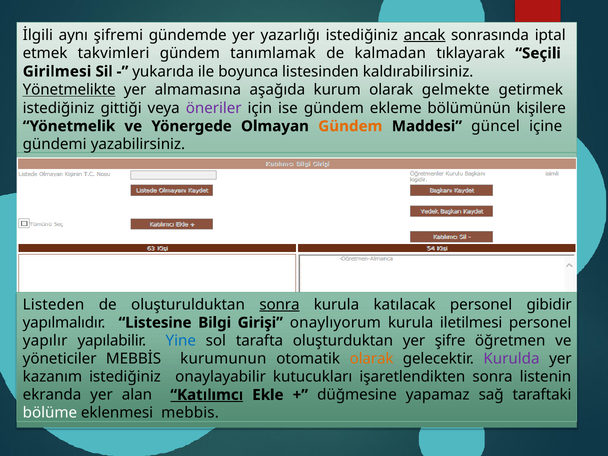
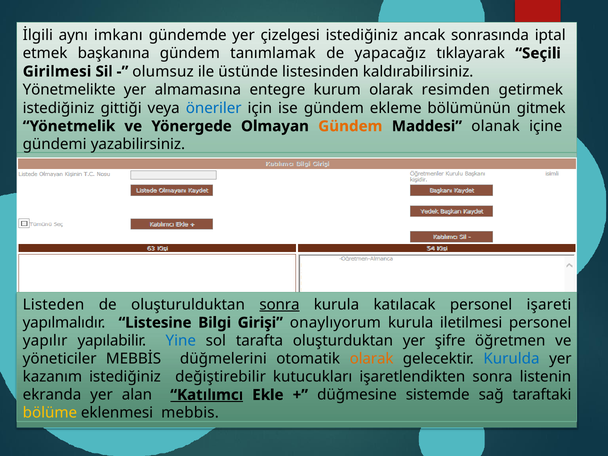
şifremi: şifremi -> imkanı
yazarlığı: yazarlığı -> çizelgesi
ancak underline: present -> none
takvimleri: takvimleri -> başkanına
kalmadan: kalmadan -> yapacağız
yukarıda: yukarıda -> olumsuz
boyunca: boyunca -> üstünde
Yönetmelikte underline: present -> none
aşağıda: aşağıda -> entegre
gelmekte: gelmekte -> resimden
öneriler colour: purple -> blue
kişilere: kişilere -> gitmek
güncel: güncel -> olanak
gibidir: gibidir -> işareti
kurumunun: kurumunun -> düğmelerini
Kurulda colour: purple -> blue
onaylayabilir: onaylayabilir -> değiştirebilir
yapamaz: yapamaz -> sistemde
bölüme colour: white -> yellow
